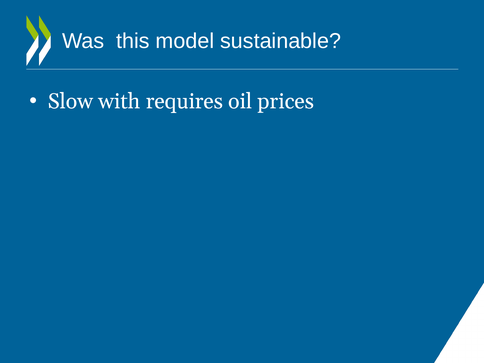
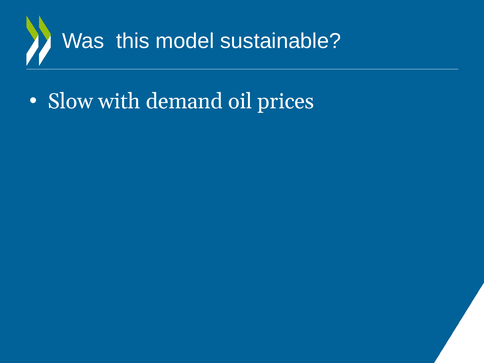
requires: requires -> demand
